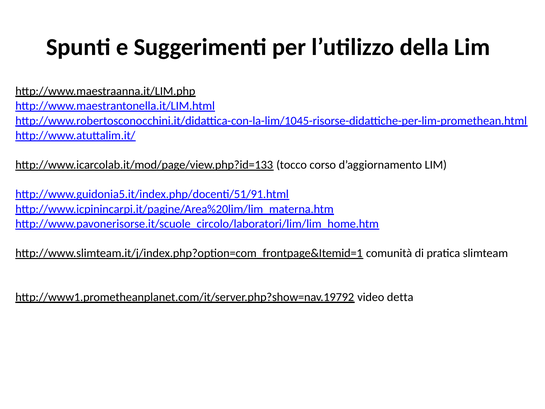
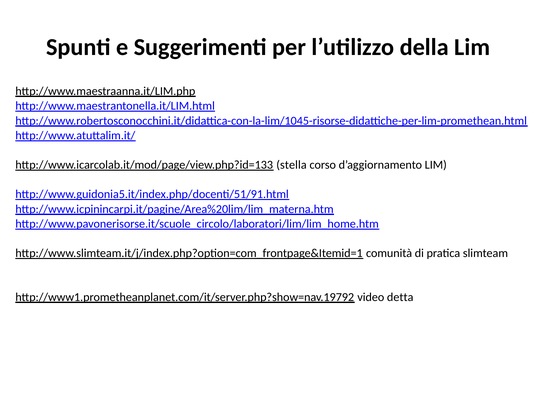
tocco: tocco -> stella
